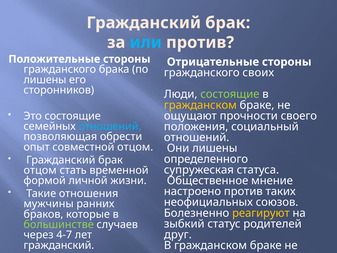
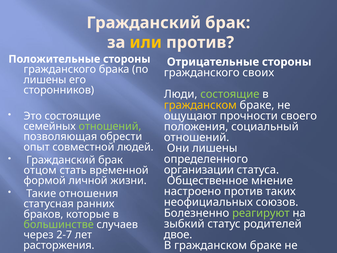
или colour: light blue -> yellow
отношений at (110, 126) colour: light blue -> light green
совместной отцом: отцом -> людей
супружеская: супружеская -> организации
мужчины: мужчины -> статусная
реагируют colour: yellow -> light green
друг: друг -> двое
4-7: 4-7 -> 2-7
гражданский at (59, 245): гражданский -> расторжения
